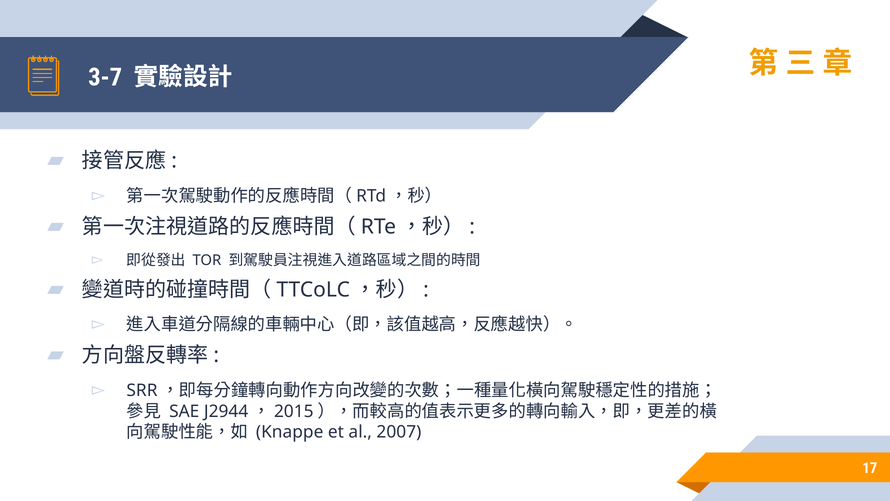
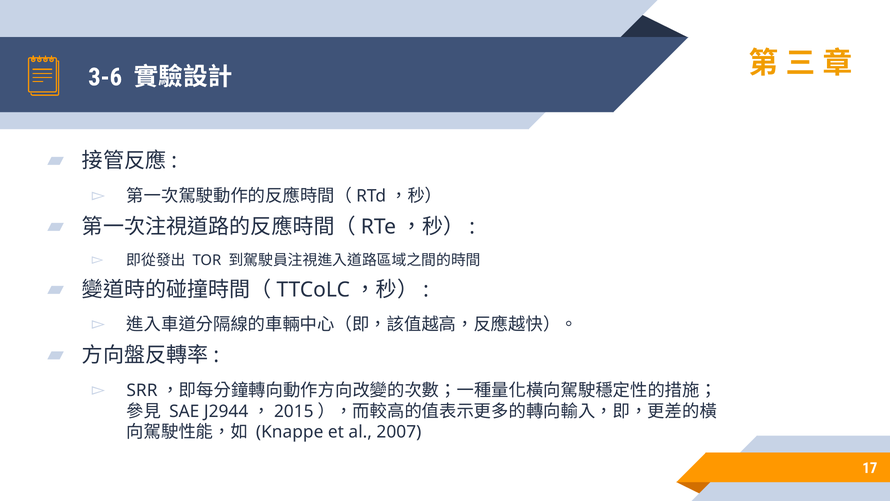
3-7: 3-7 -> 3-6
